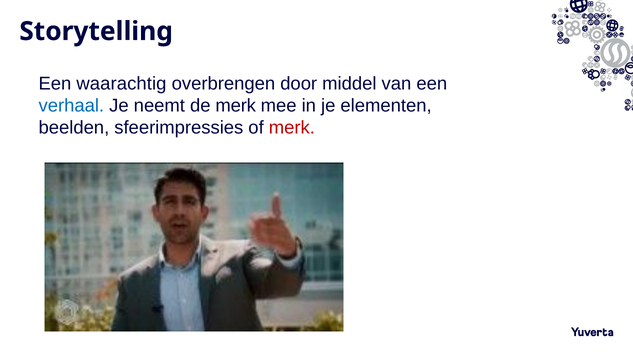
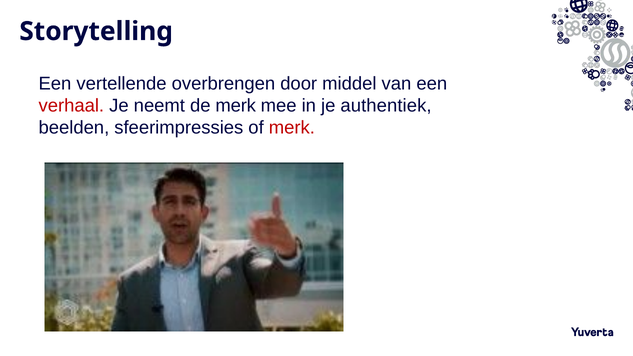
waarachtig: waarachtig -> vertellende
verhaal colour: blue -> red
elementen: elementen -> authentiek
